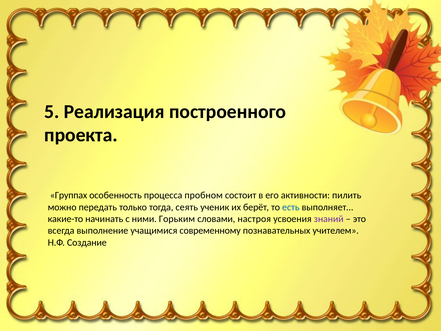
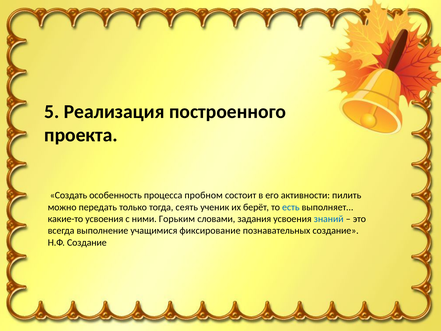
Группах: Группах -> Создать
какие-то начинать: начинать -> усвоения
настроя: настроя -> задания
знаний colour: purple -> blue
современному: современному -> фиксирование
познавательных учителем: учителем -> создание
